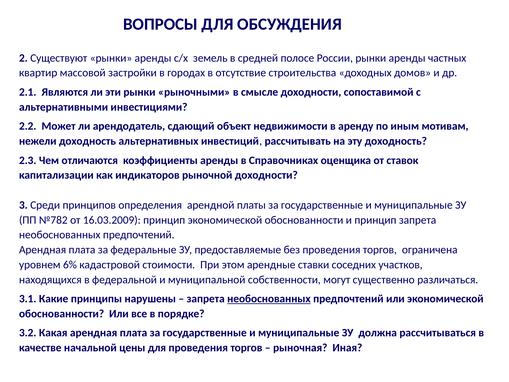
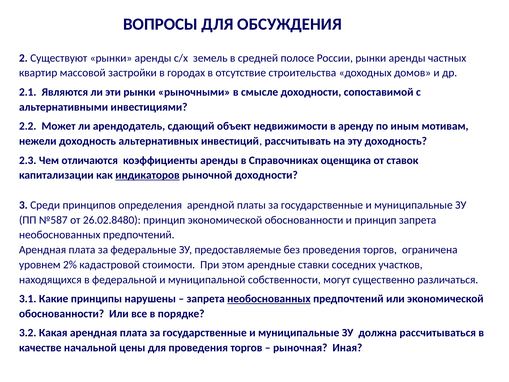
индикаторов underline: none -> present
№782: №782 -> №587
16.03.2009: 16.03.2009 -> 26.02.8480
6%: 6% -> 2%
